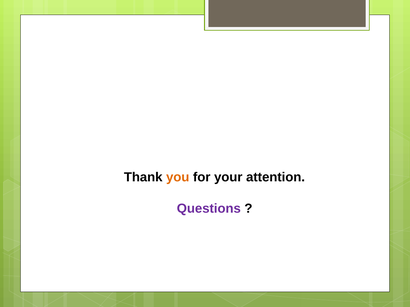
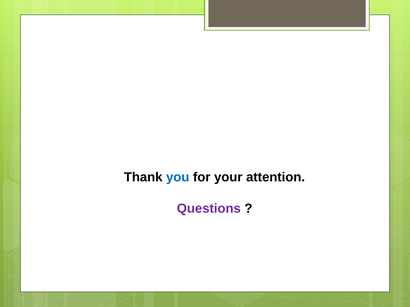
you colour: orange -> blue
